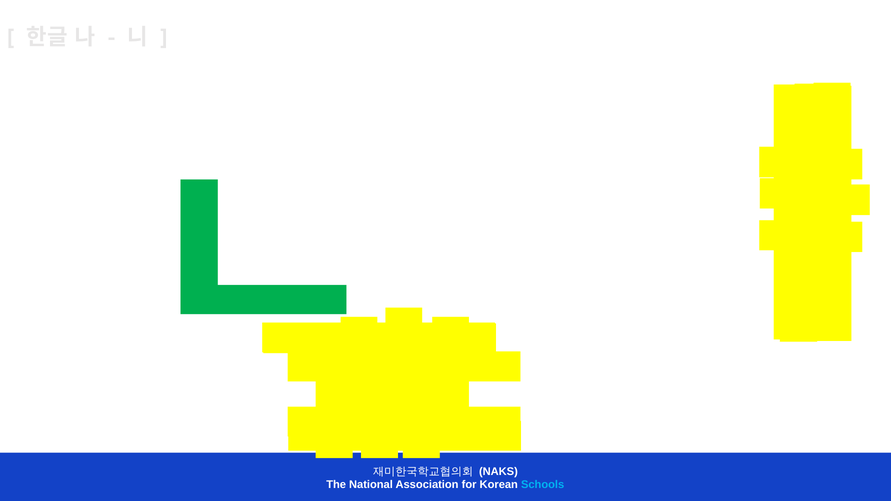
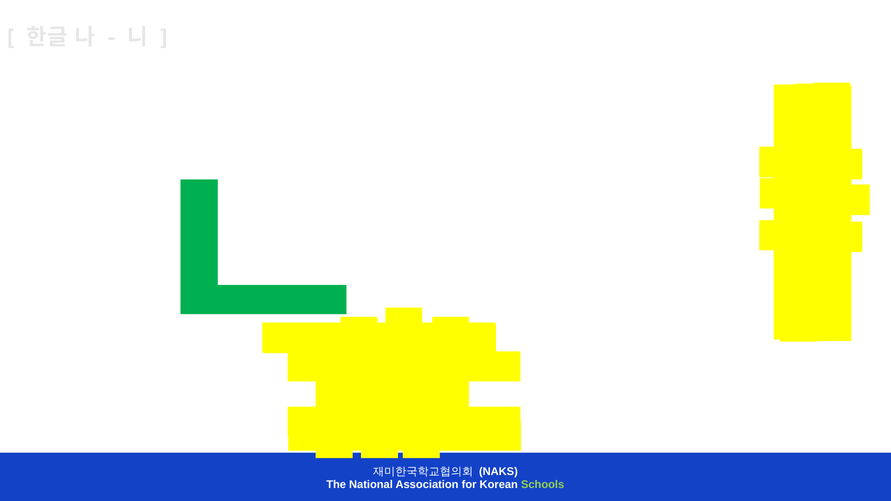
Schools colour: light blue -> light green
